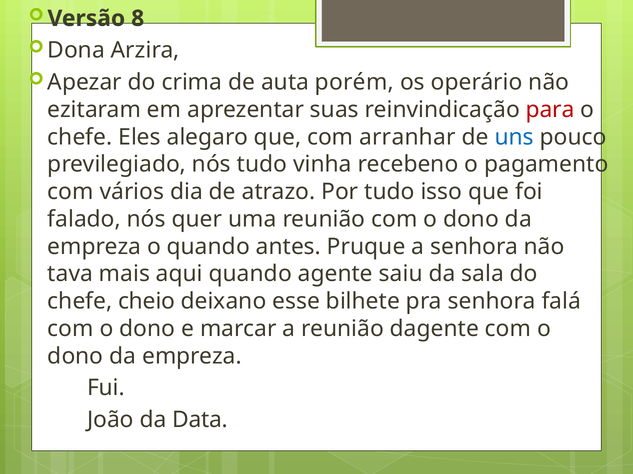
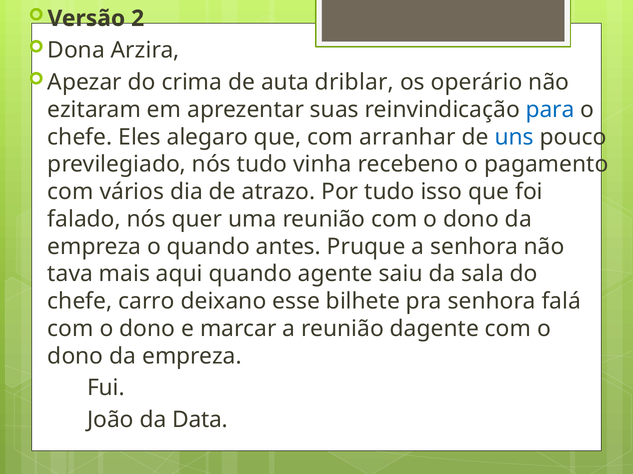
8: 8 -> 2
porém: porém -> driblar
para colour: red -> blue
cheio: cheio -> carro
